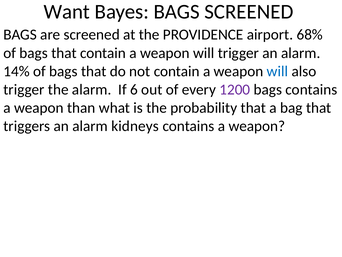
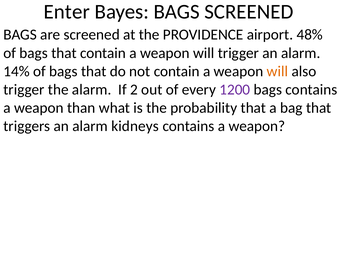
Want: Want -> Enter
68%: 68% -> 48%
will at (277, 71) colour: blue -> orange
6: 6 -> 2
